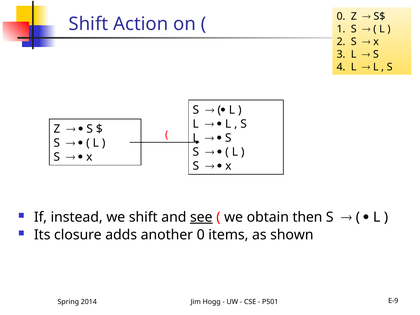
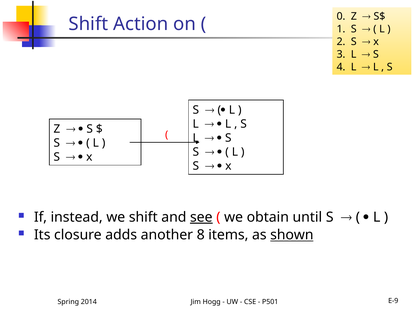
then: then -> until
another 0: 0 -> 8
shown underline: none -> present
